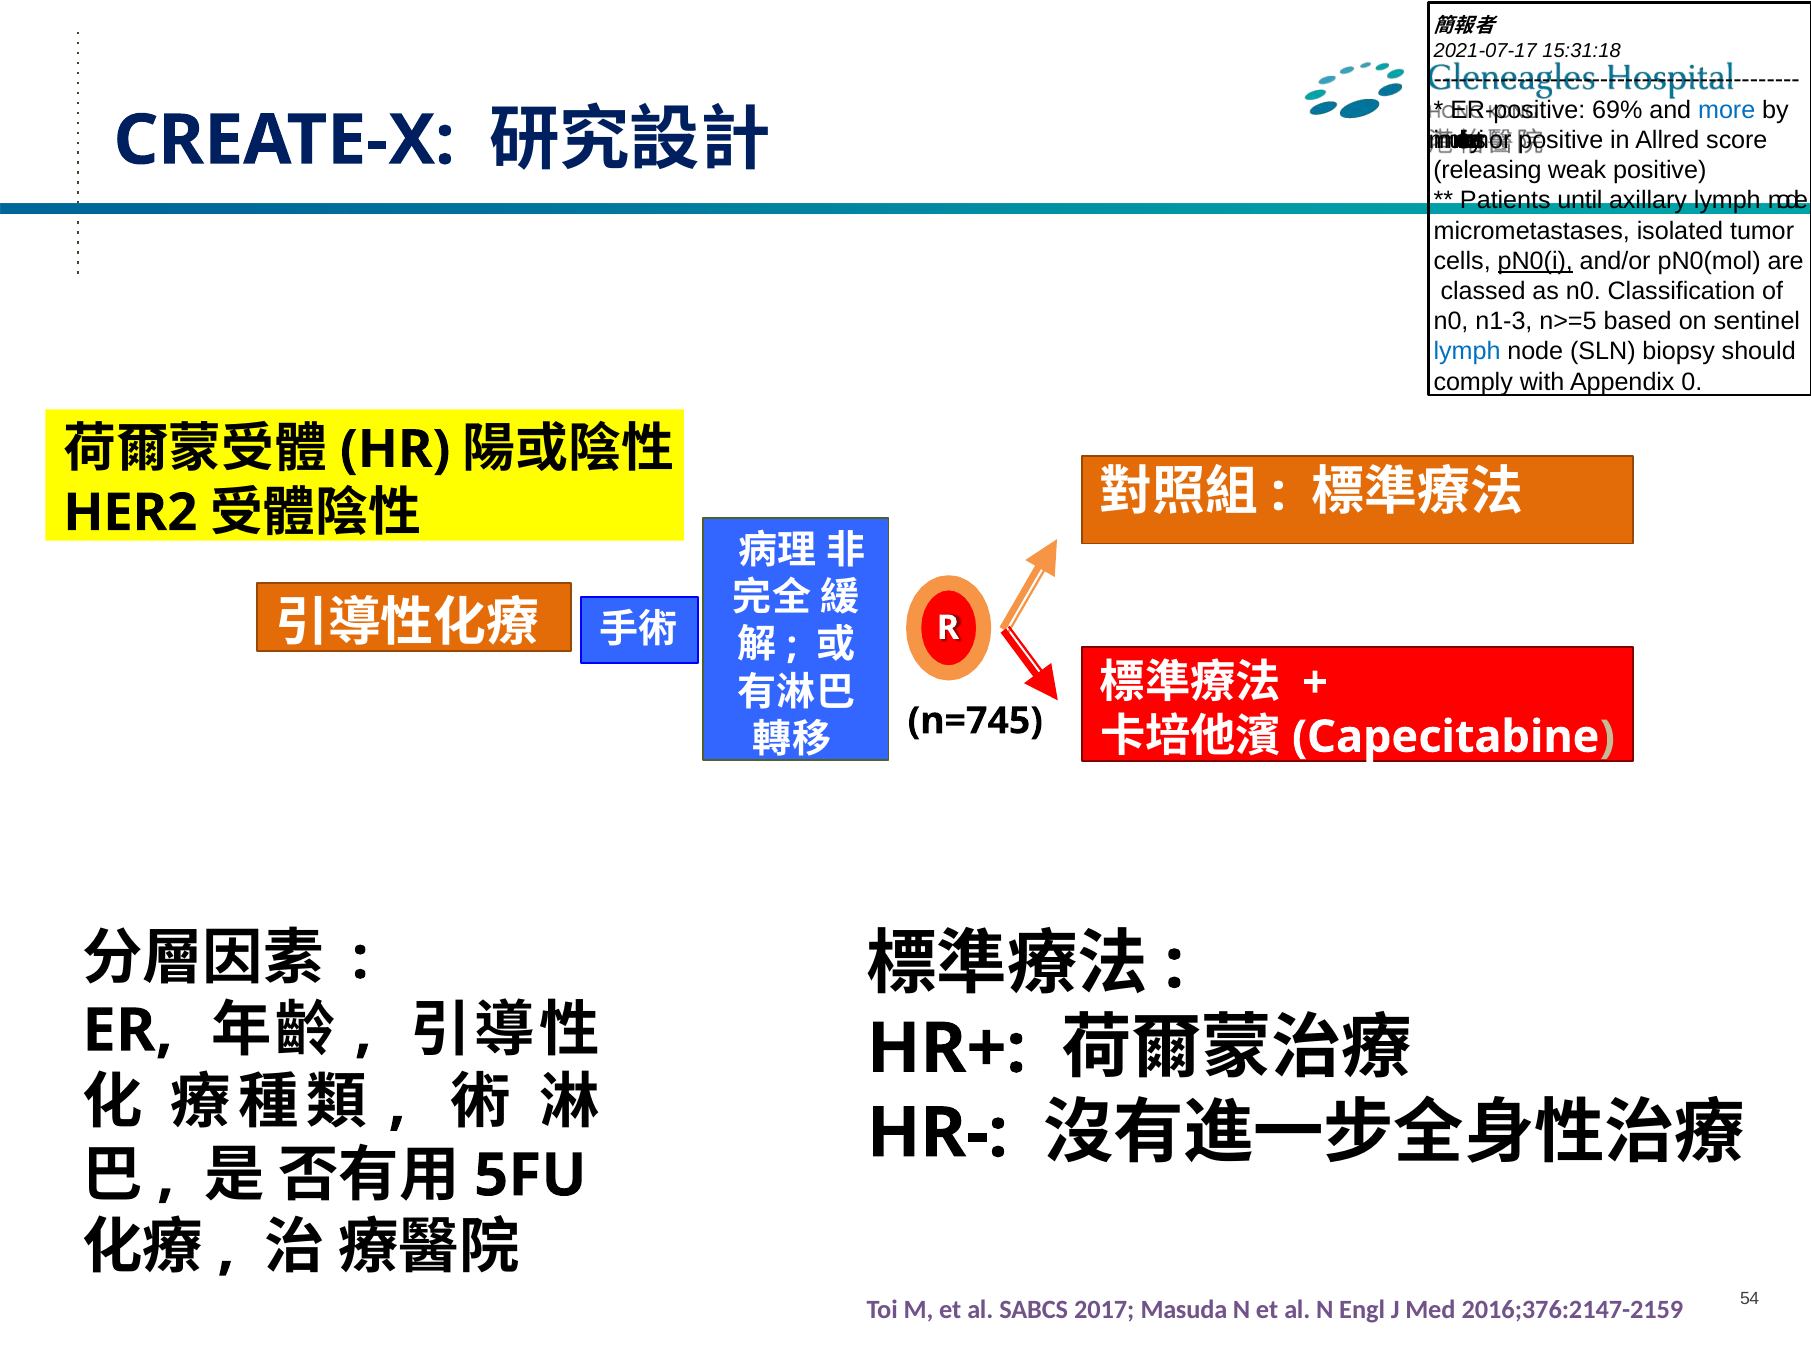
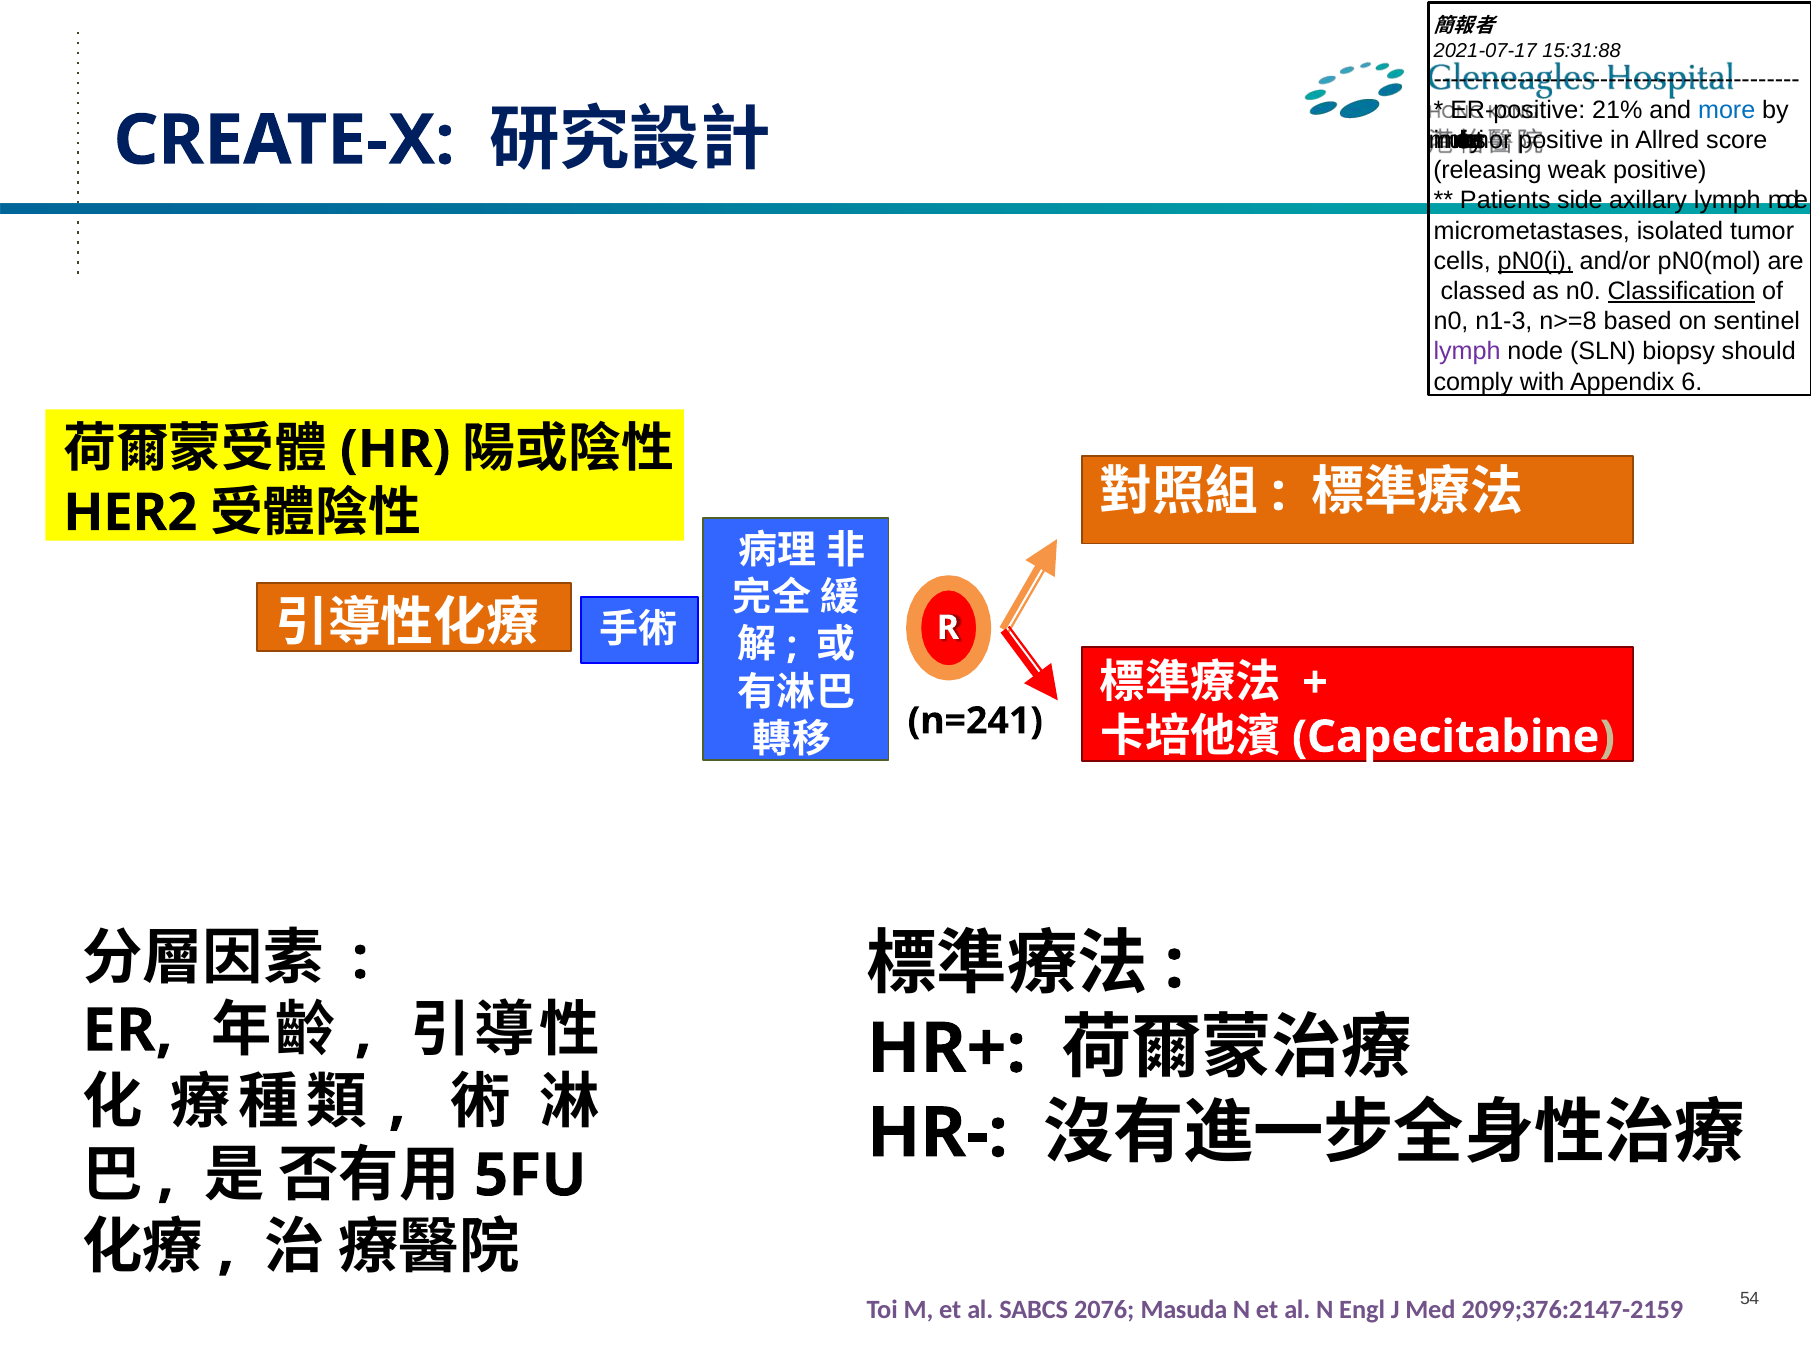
15:31:18: 15:31:18 -> 15:31:88
69%: 69% -> 21%
until: until -> side
Classification underline: none -> present
n>=5: n>=5 -> n>=8
lymph at (1467, 352) colour: blue -> purple
0: 0 -> 6
n=745: n=745 -> n=241
2017: 2017 -> 2076
2016;376:2147-2159: 2016;376:2147-2159 -> 2099;376:2147-2159
